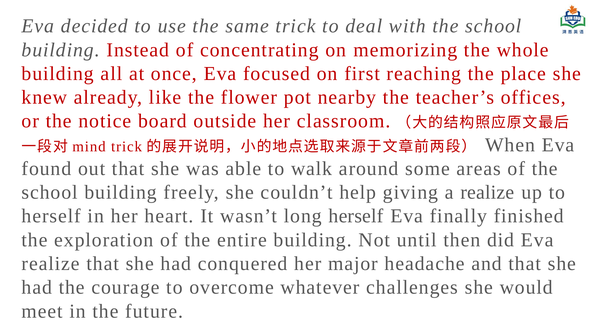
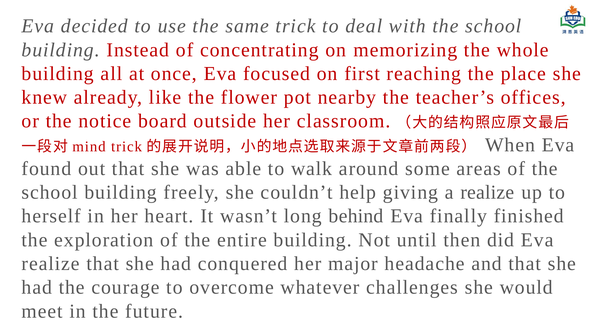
long herself: herself -> behind
